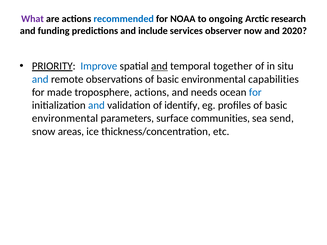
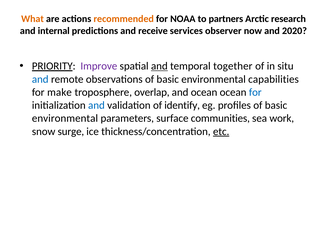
What colour: purple -> orange
recommended colour: blue -> orange
ongoing: ongoing -> partners
funding: funding -> internal
include: include -> receive
Improve colour: blue -> purple
made: made -> make
troposphere actions: actions -> overlap
and needs: needs -> ocean
send: send -> work
areas: areas -> surge
etc underline: none -> present
